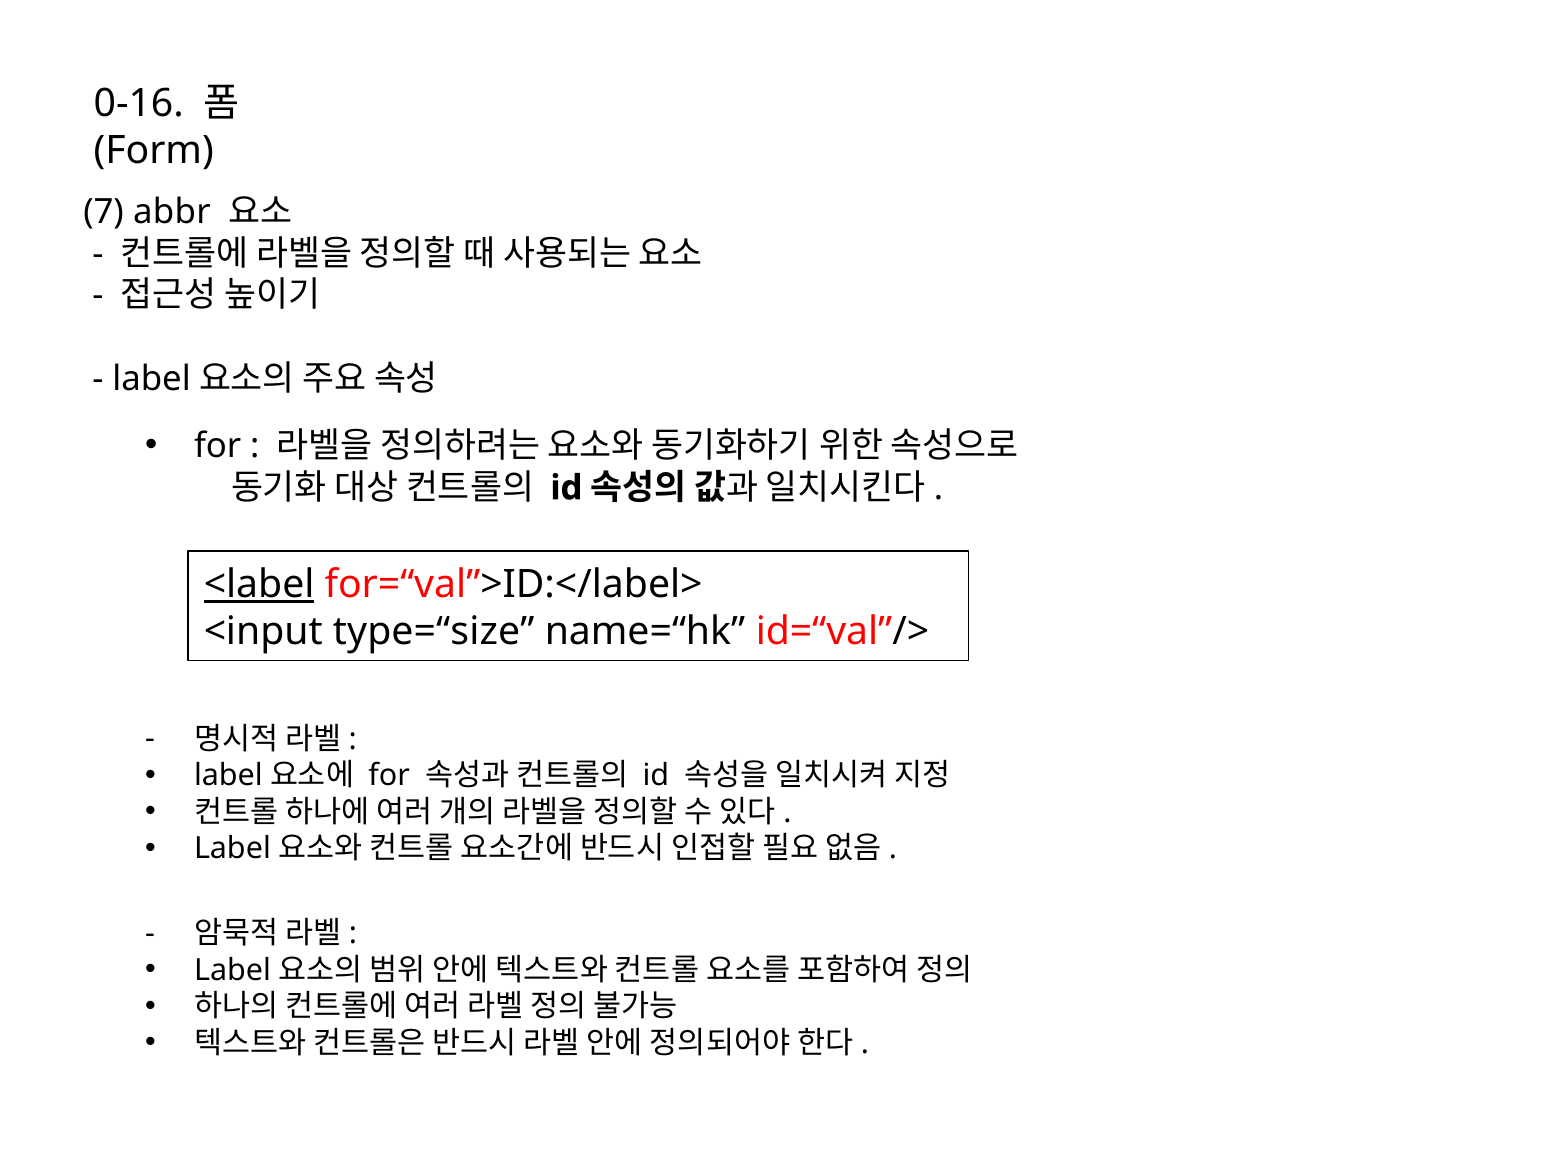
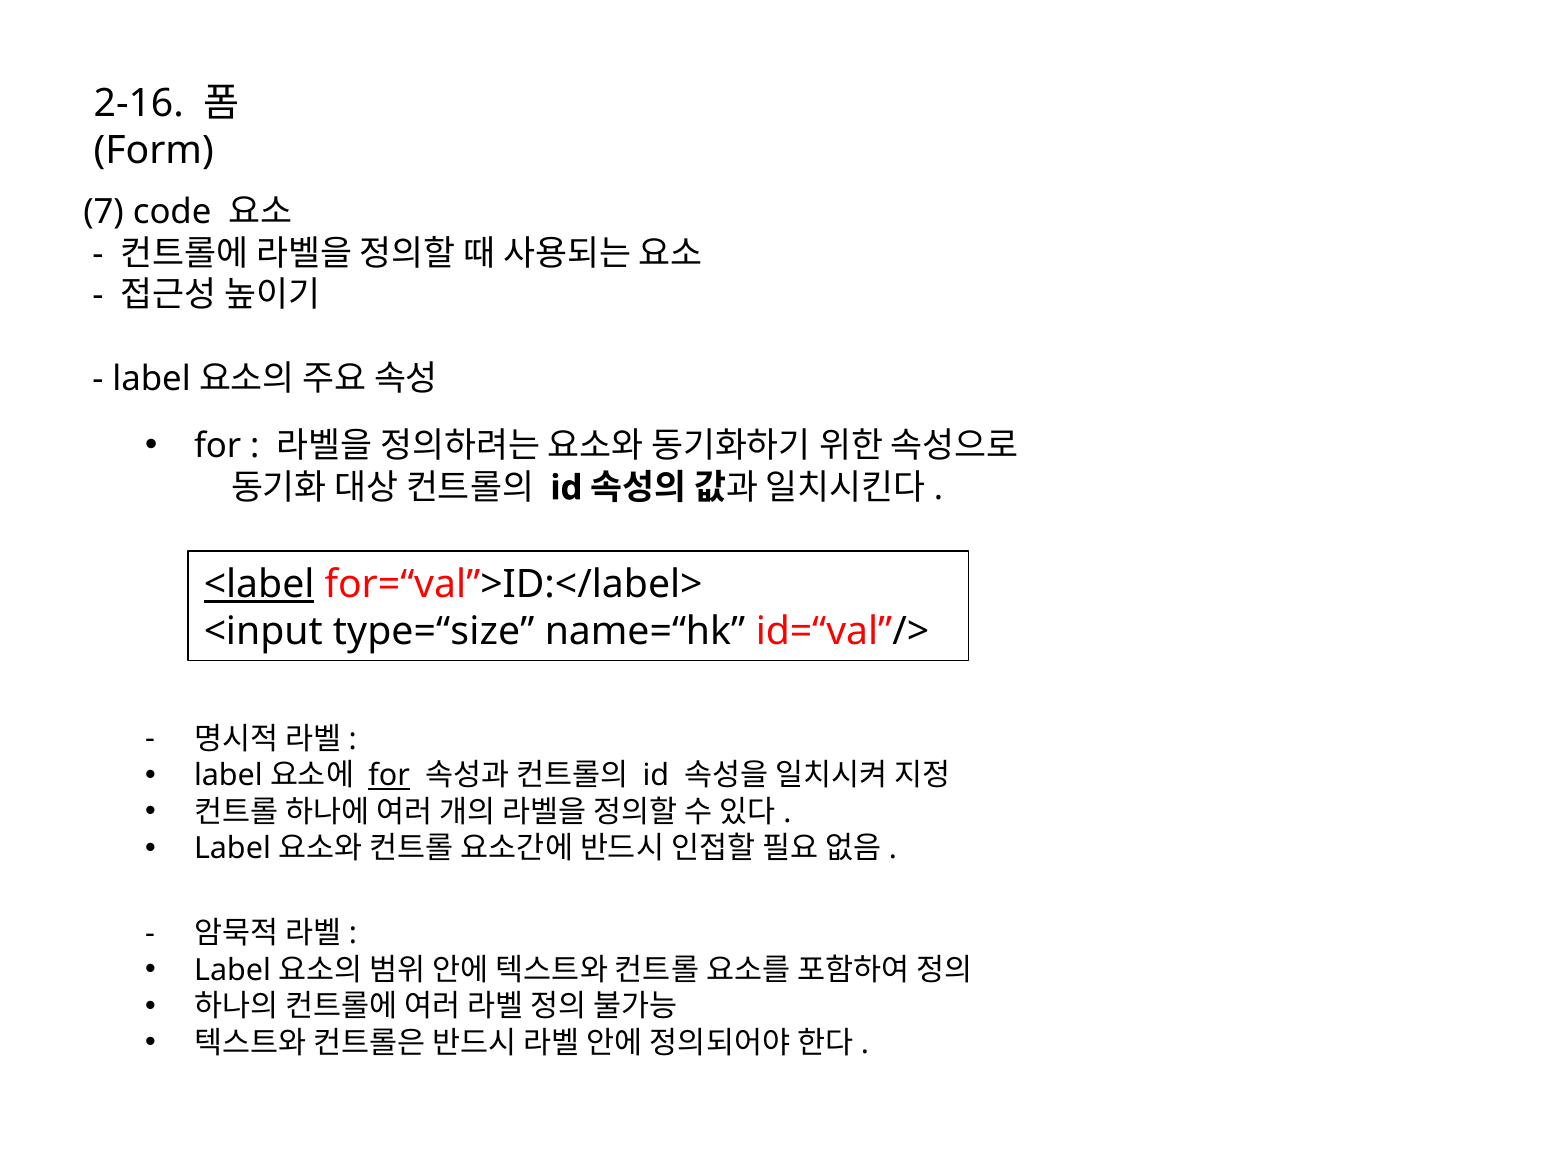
0-16: 0-16 -> 2-16
abbr: abbr -> code
for at (389, 776) underline: none -> present
